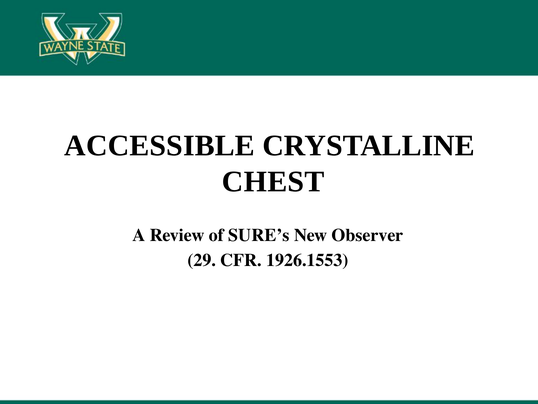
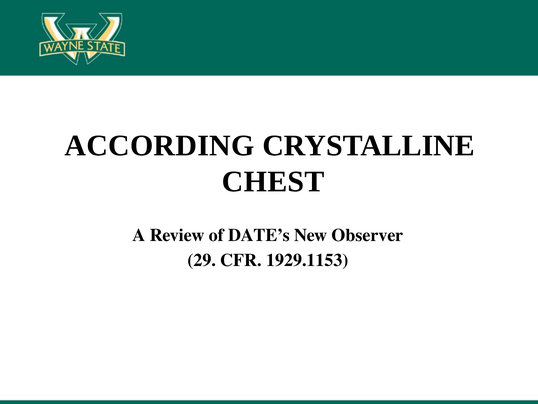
ACCESSIBLE: ACCESSIBLE -> ACCORDING
SURE’s: SURE’s -> DATE’s
1926.1553: 1926.1553 -> 1929.1153
